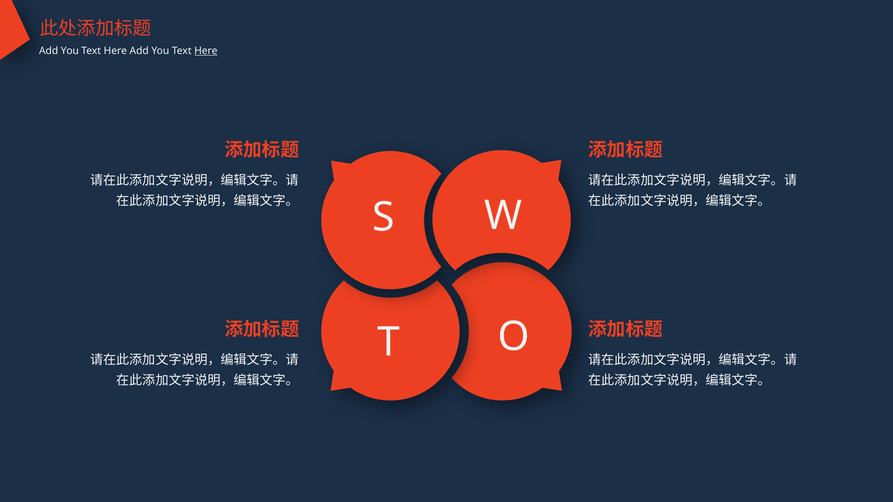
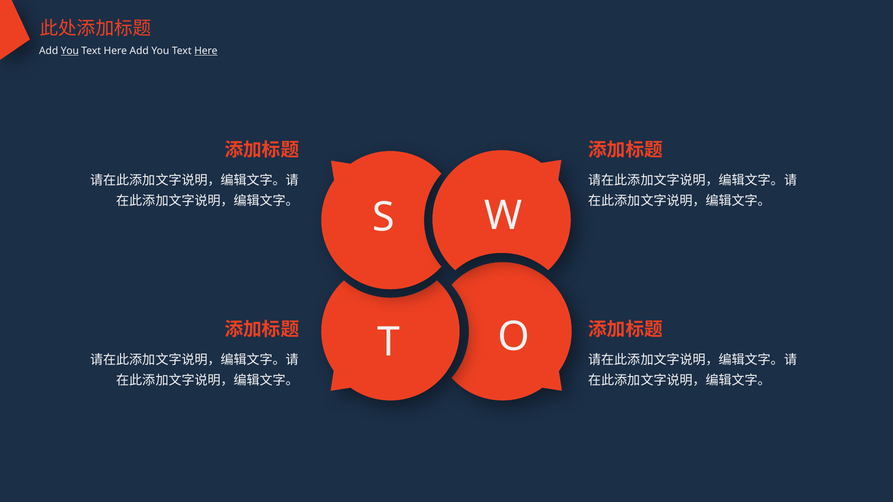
You at (70, 51) underline: none -> present
